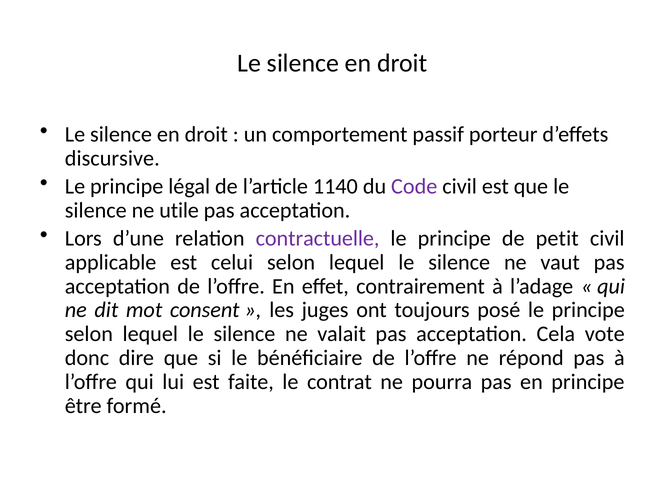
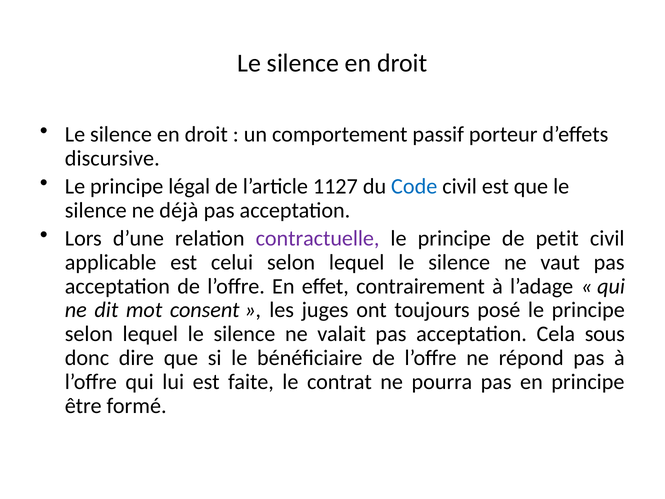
1140: 1140 -> 1127
Code colour: purple -> blue
utile: utile -> déjà
vote: vote -> sous
